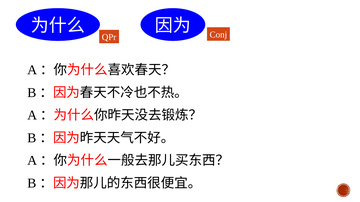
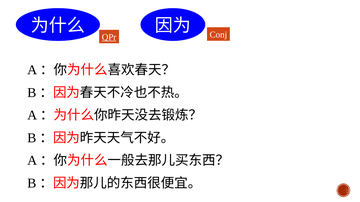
QPr underline: none -> present
